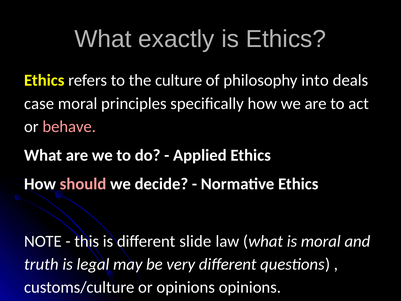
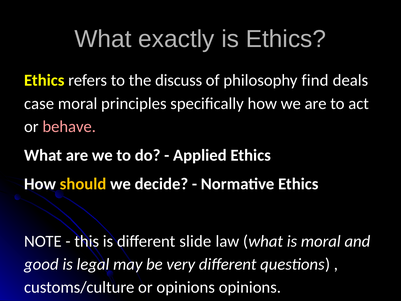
culture: culture -> discuss
into: into -> find
should colour: pink -> yellow
truth: truth -> good
